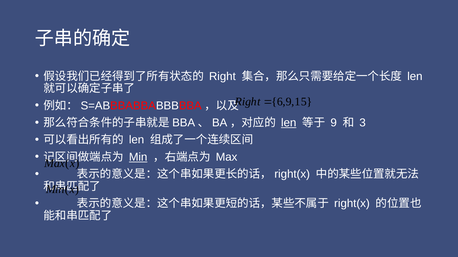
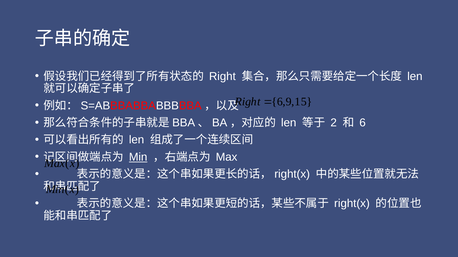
len at (289, 123) underline: present -> none
9: 9 -> 2
3: 3 -> 6
